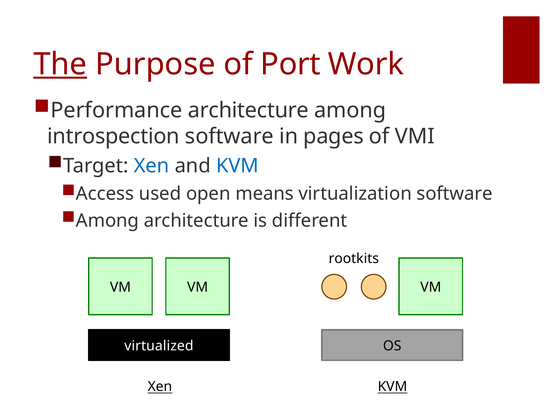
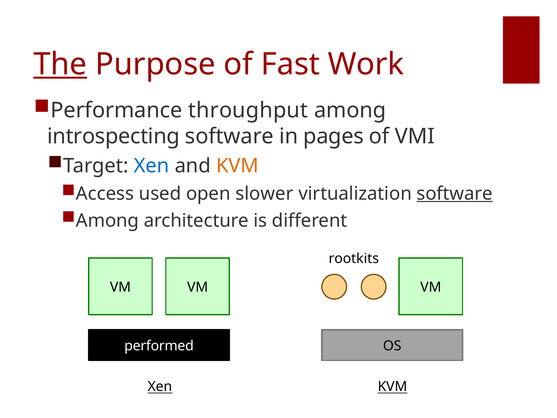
Port: Port -> Fast
Performance architecture: architecture -> throughput
introspection: introspection -> introspecting
KVM at (237, 166) colour: blue -> orange
means: means -> slower
software at (455, 193) underline: none -> present
virtualized: virtualized -> performed
